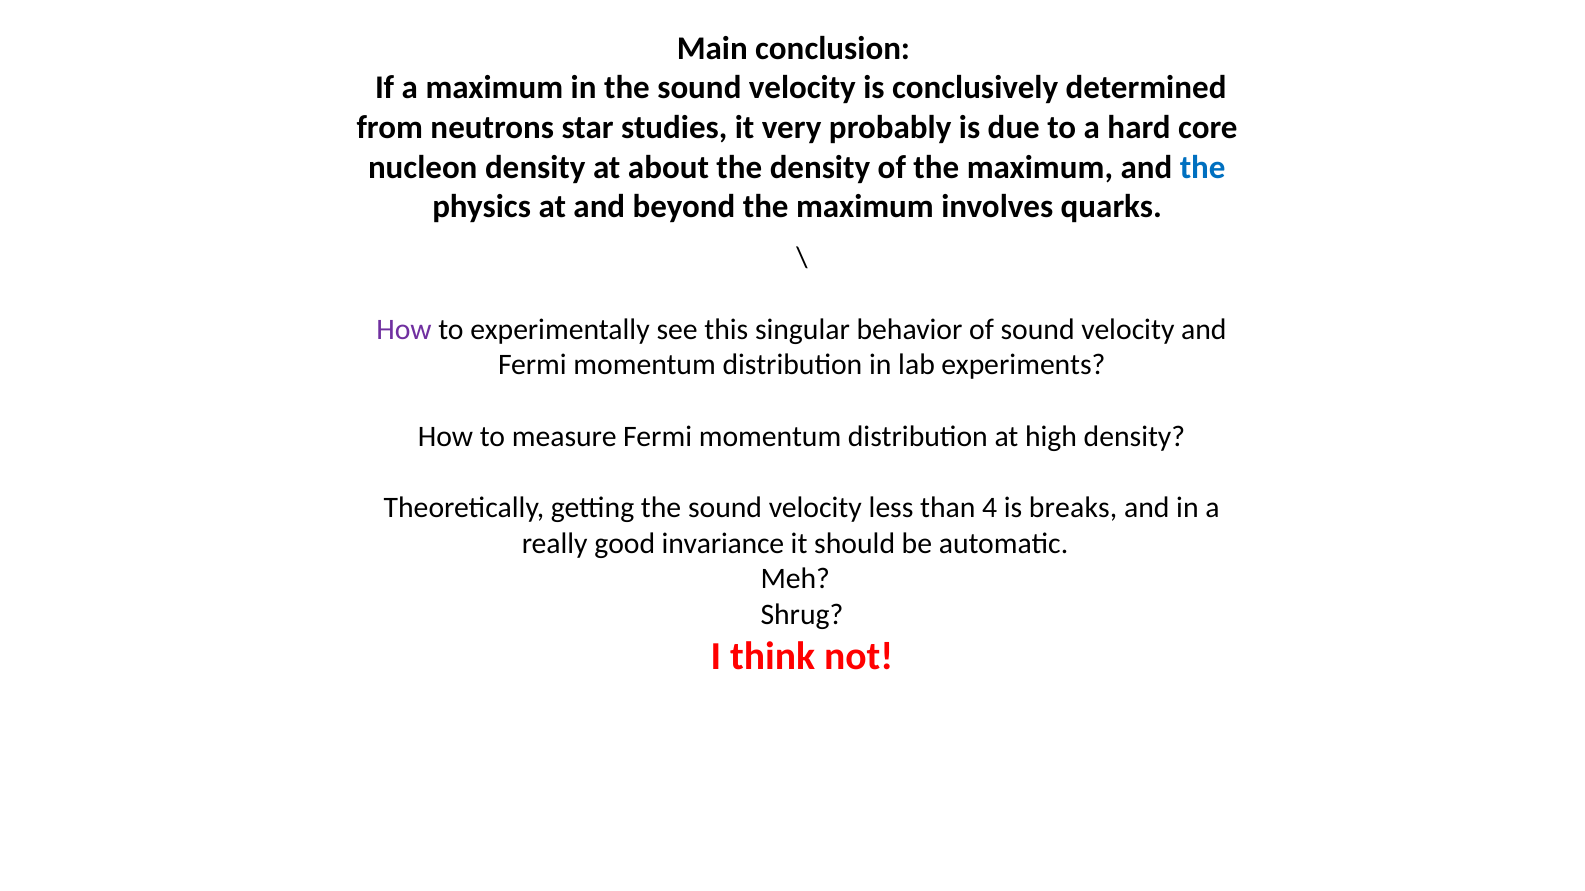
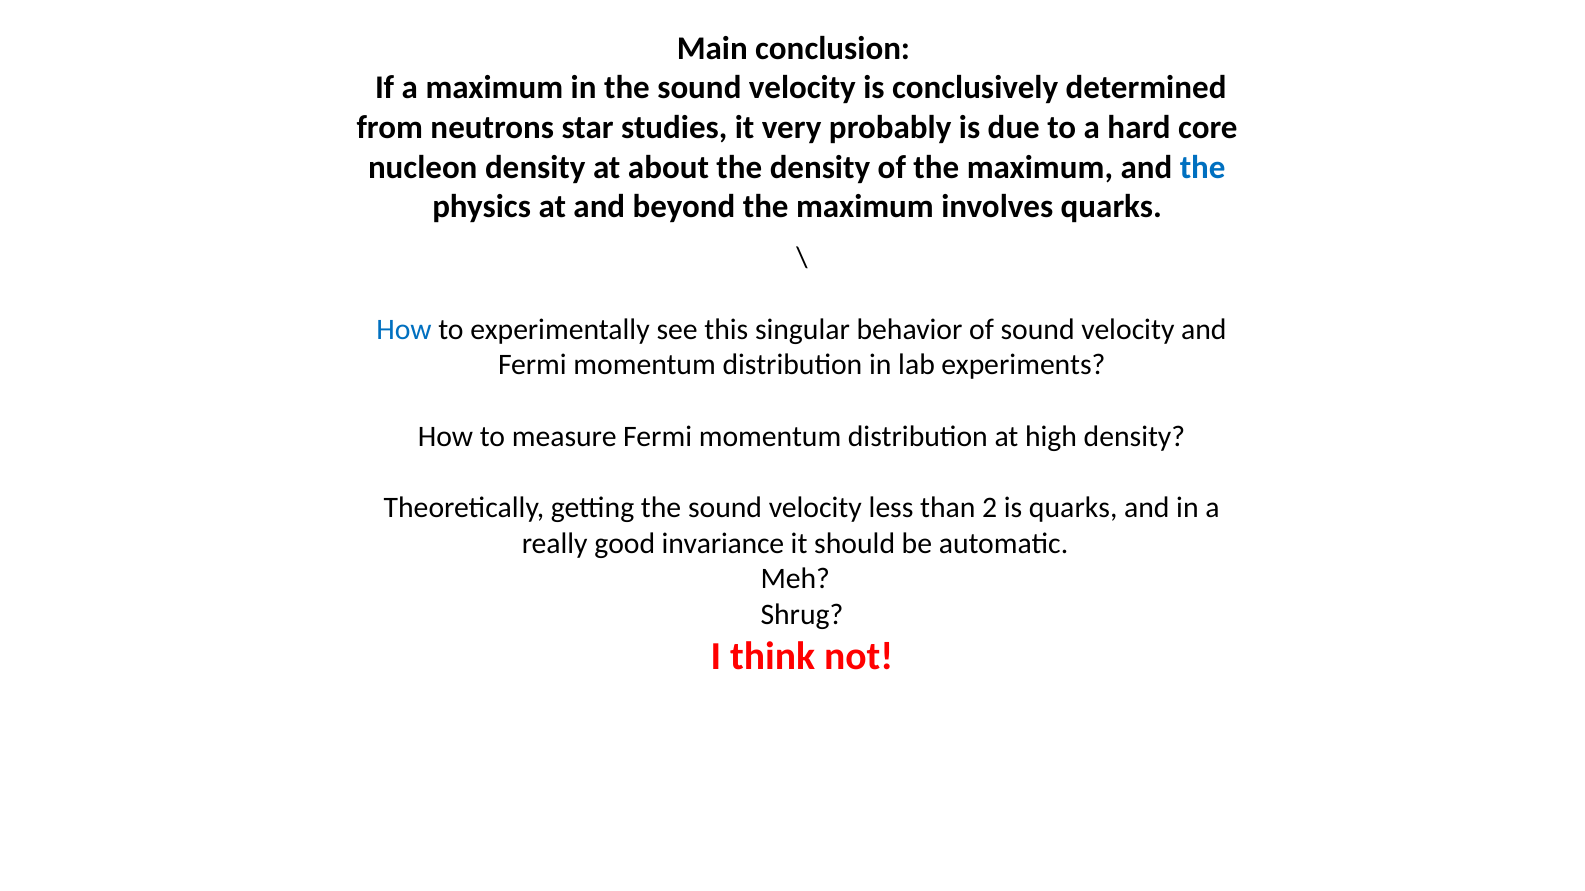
How at (404, 330) colour: purple -> blue
4: 4 -> 2
is breaks: breaks -> quarks
